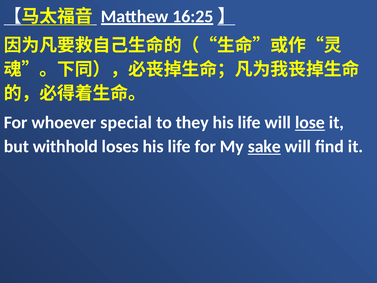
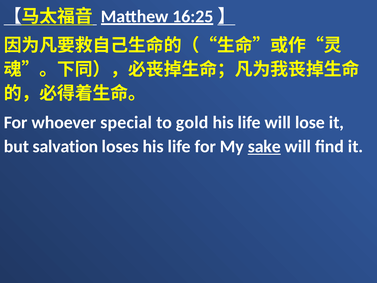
they: they -> gold
lose underline: present -> none
withhold: withhold -> salvation
